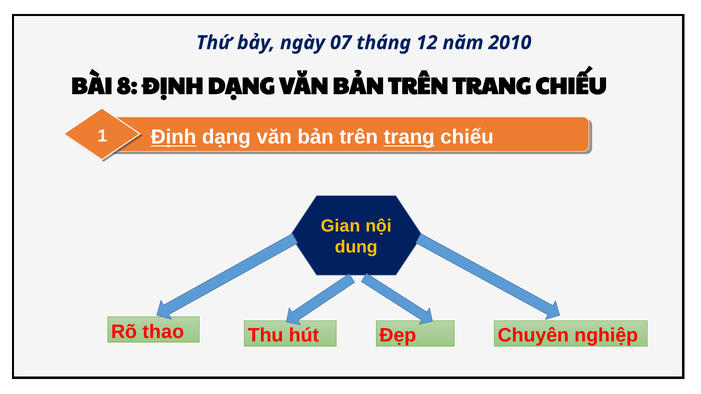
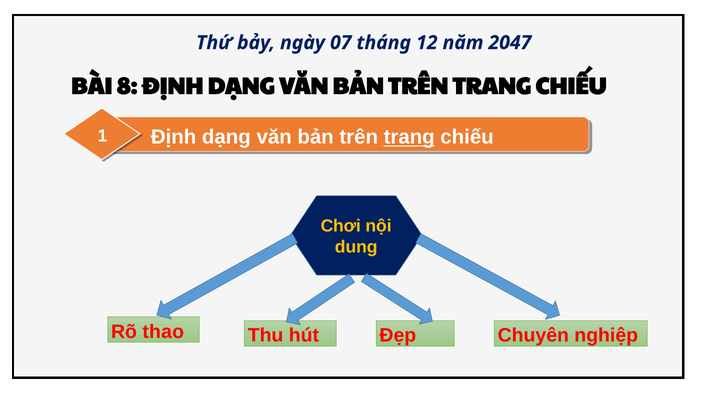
2010: 2010 -> 2047
Định at (174, 137) underline: present -> none
Gian: Gian -> Chơi
